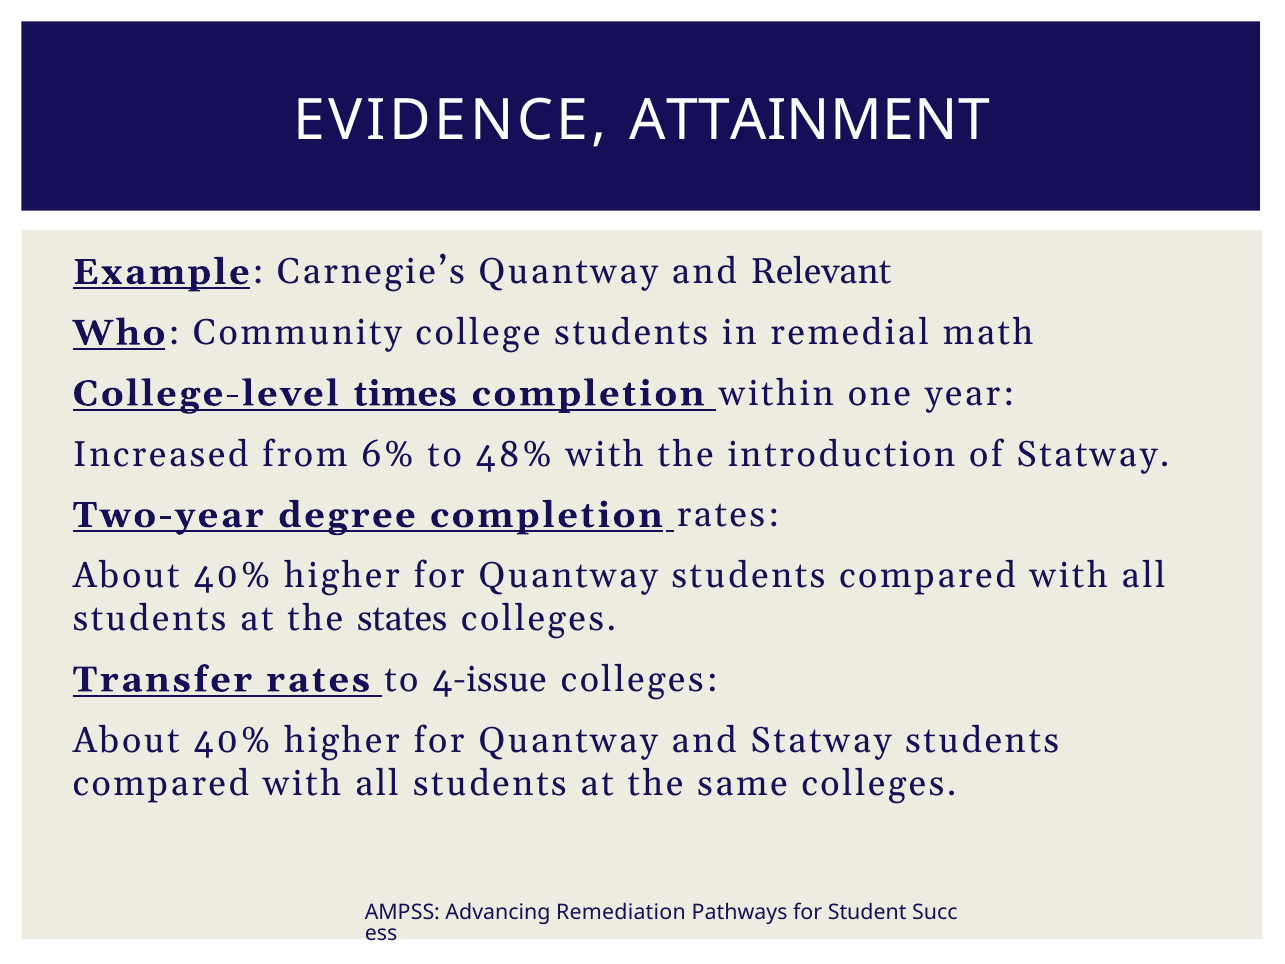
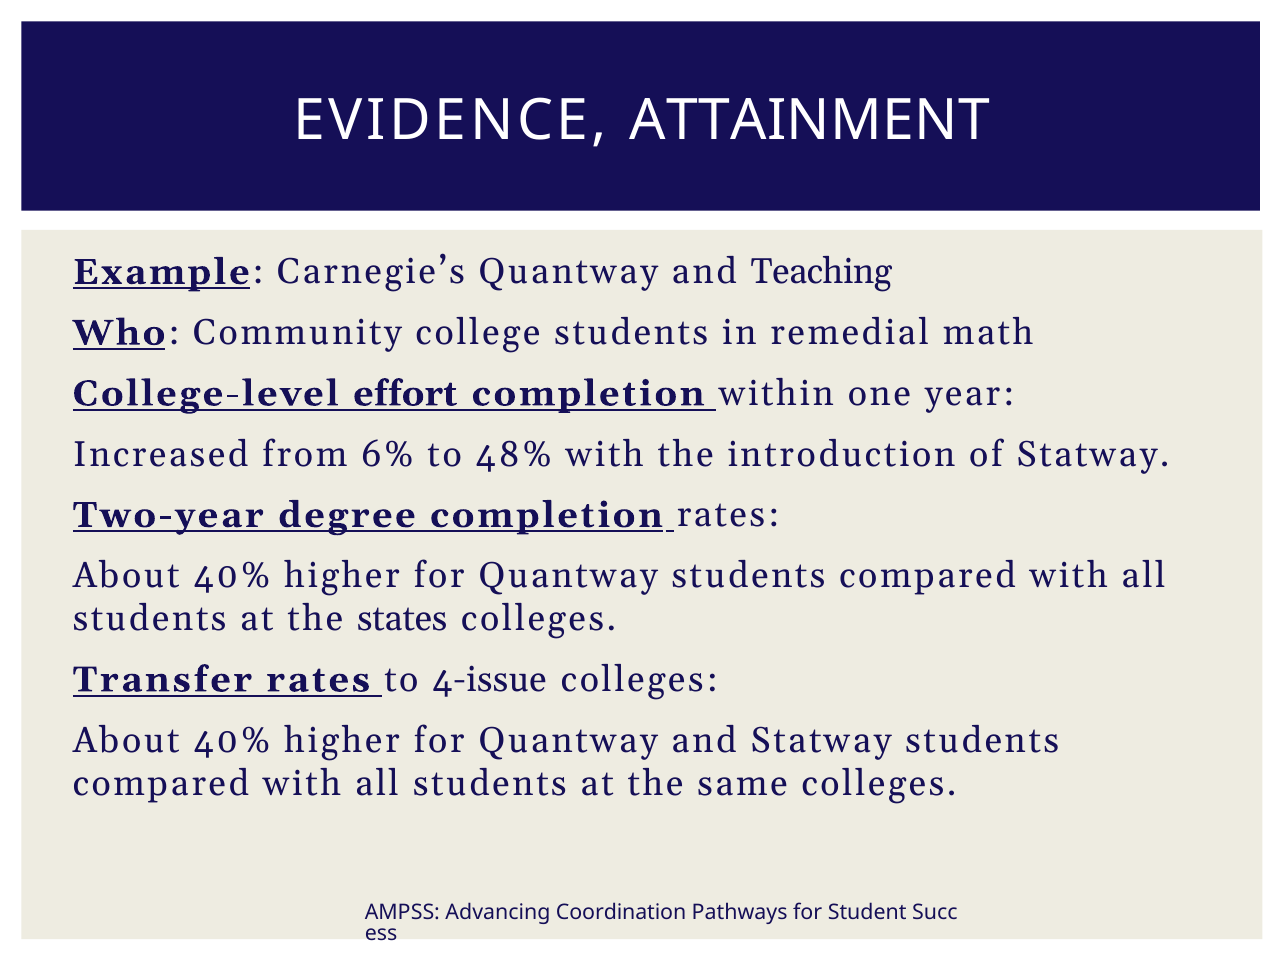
Relevant: Relevant -> Teaching
times: times -> effort
Remediation: Remediation -> Coordination
